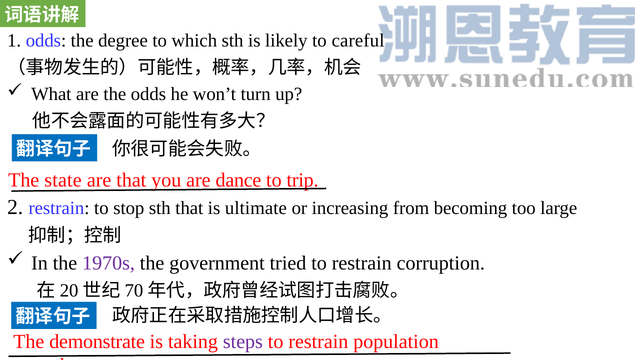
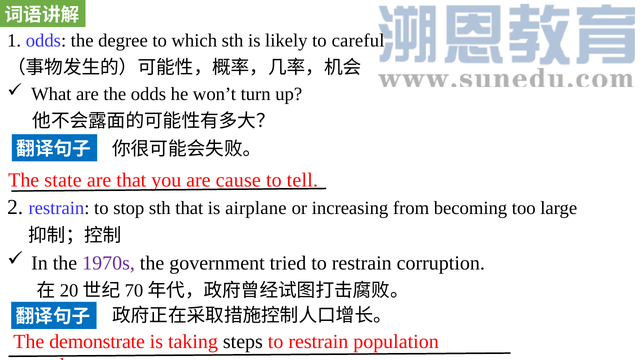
dance: dance -> cause
trip: trip -> tell
ultimate: ultimate -> airplane
steps colour: purple -> black
